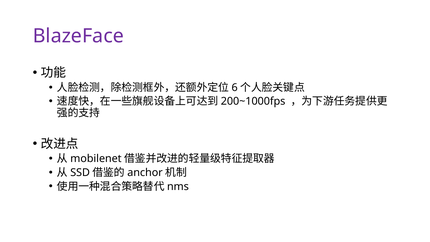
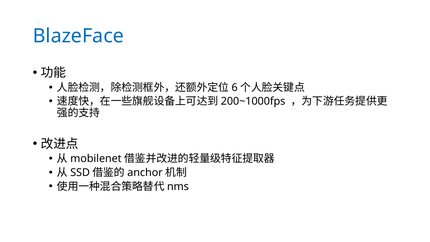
BlazeFace colour: purple -> blue
